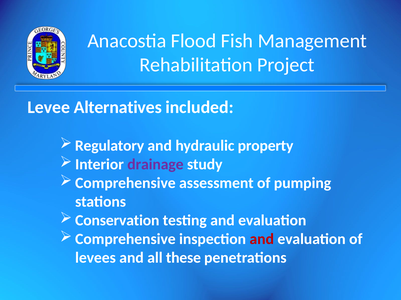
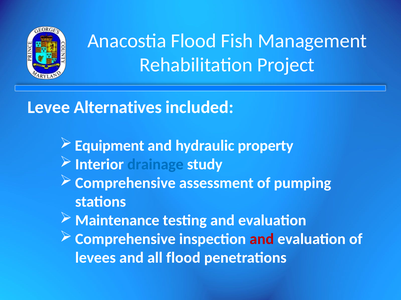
Regulatory: Regulatory -> Equipment
drainage colour: purple -> blue
Conservation: Conservation -> Maintenance
all these: these -> flood
